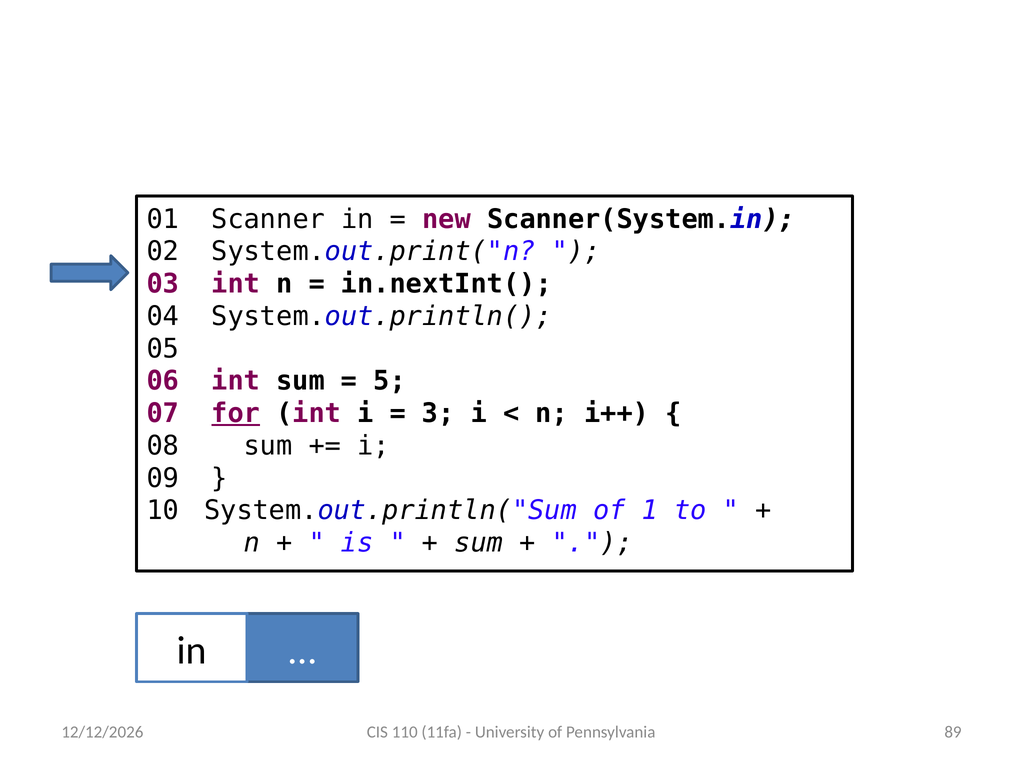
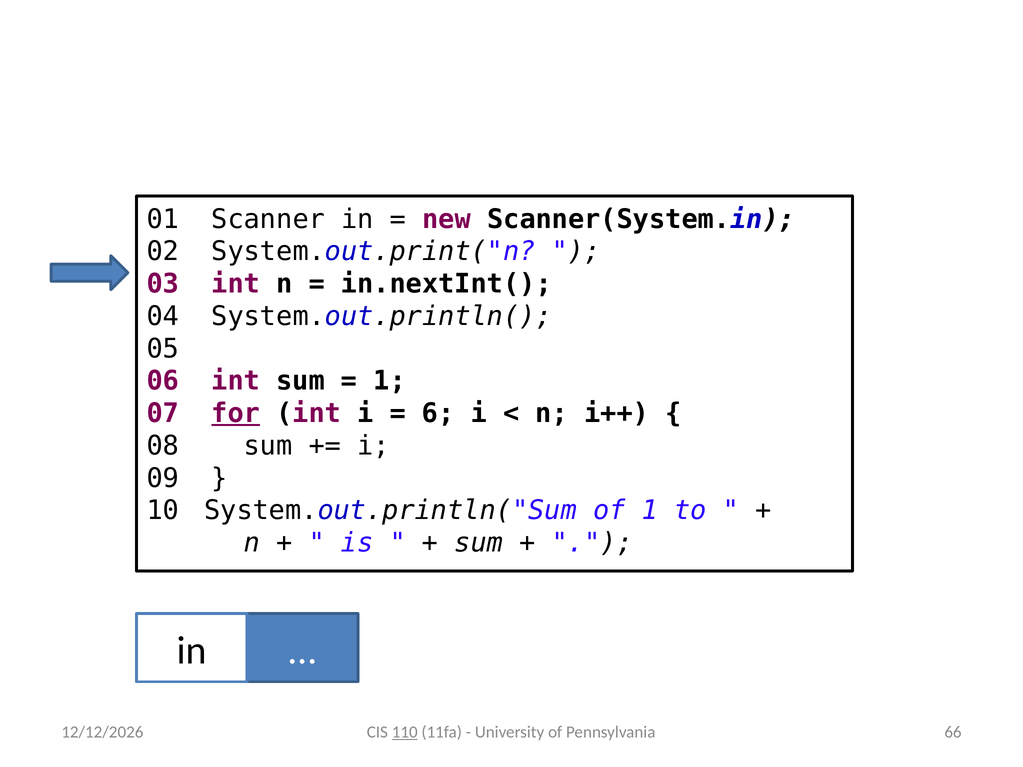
5 at (390, 381): 5 -> 1
3 at (438, 414): 3 -> 6
110 underline: none -> present
89: 89 -> 66
